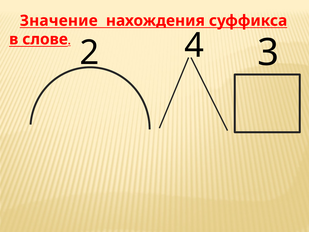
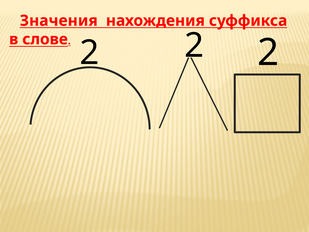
Значение: Значение -> Значения
3 at (268, 53): 3 -> 2
4 at (194, 45): 4 -> 2
